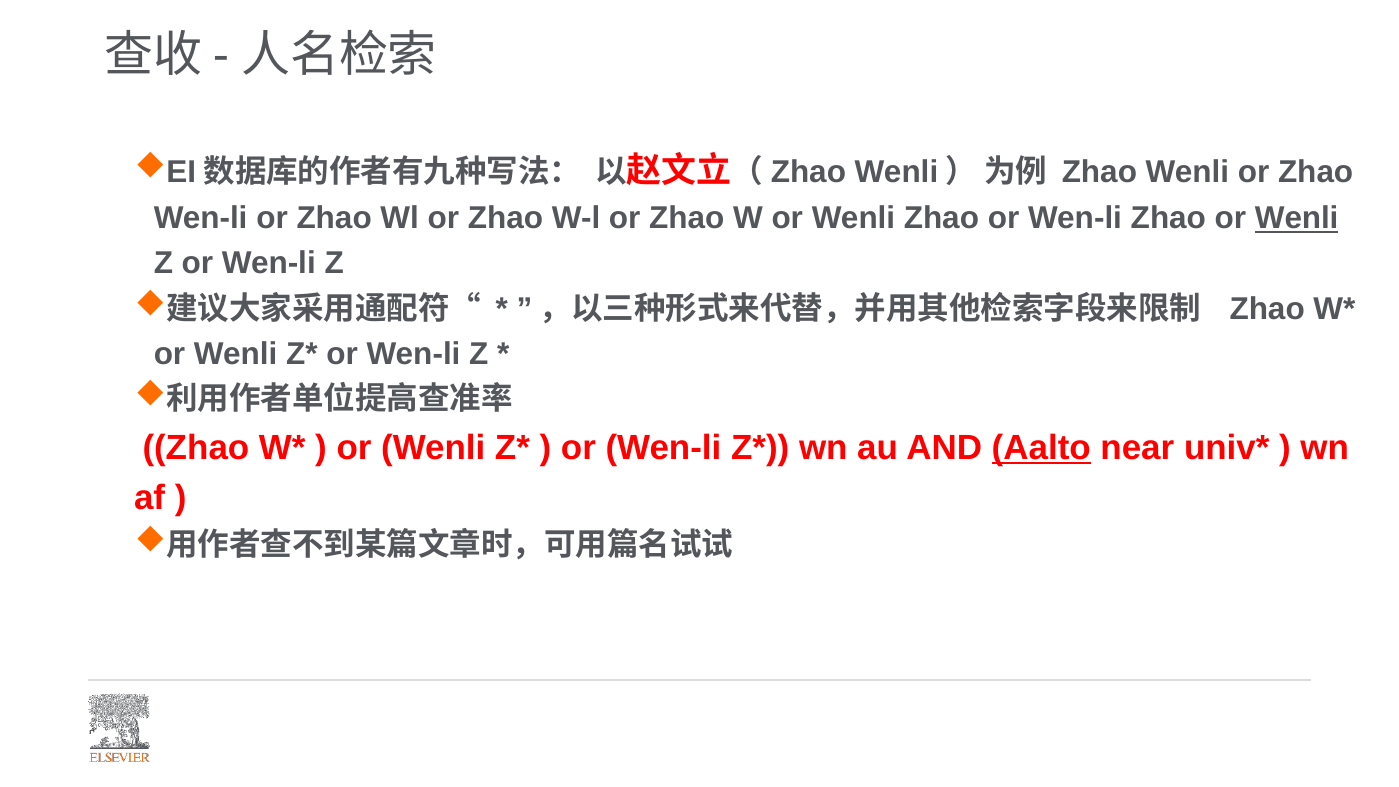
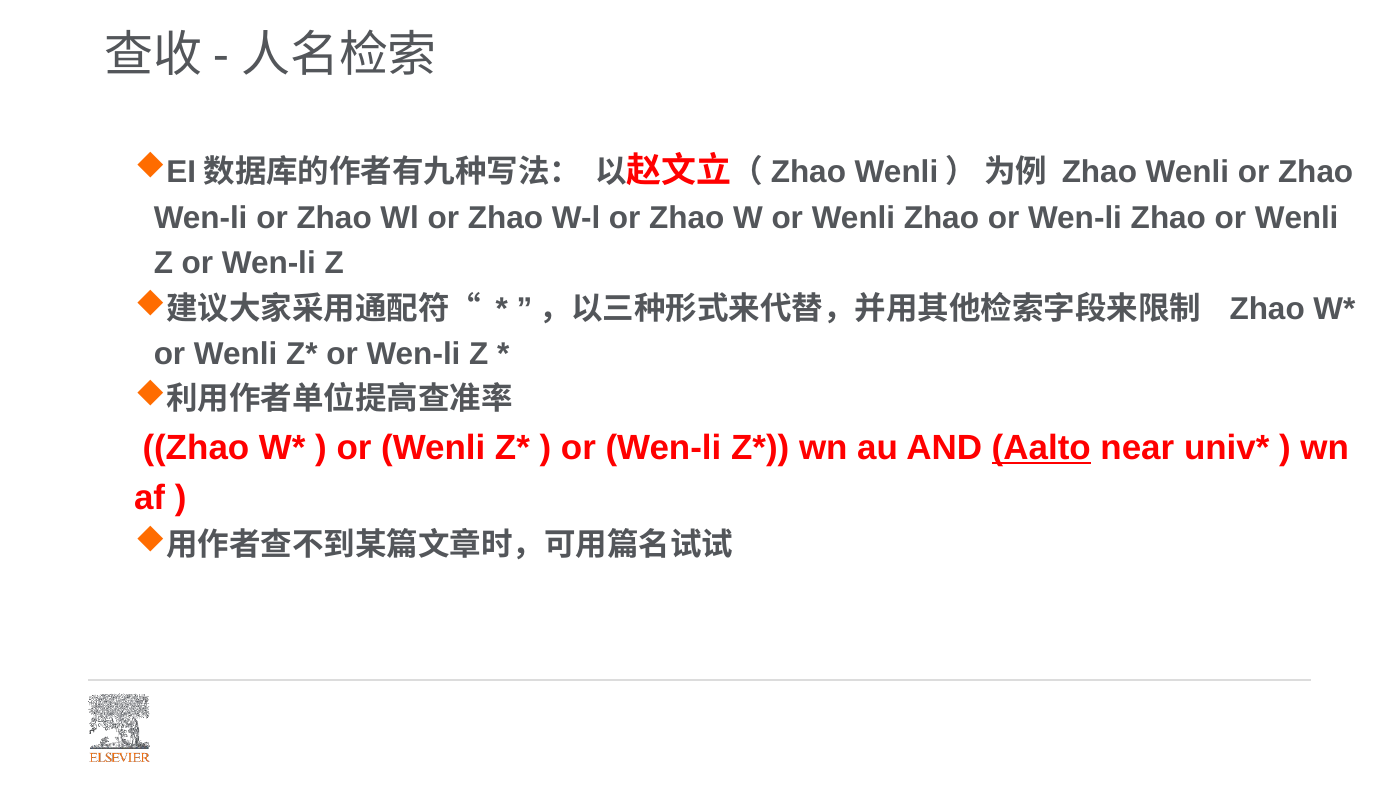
Wenli at (1297, 218) underline: present -> none
